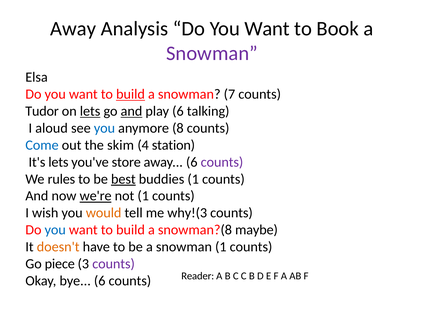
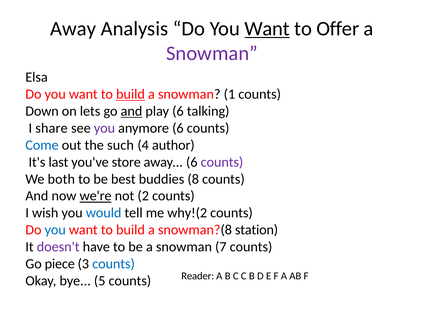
Want at (267, 29) underline: none -> present
Book: Book -> Offer
7: 7 -> 1
Tudor: Tudor -> Down
lets at (90, 111) underline: present -> none
aloud: aloud -> share
you at (104, 128) colour: blue -> purple
anymore 8: 8 -> 6
skim: skim -> such
station: station -> author
It's lets: lets -> last
rules: rules -> both
best underline: present -> none
buddies 1: 1 -> 8
not 1: 1 -> 2
would colour: orange -> blue
why!(3: why!(3 -> why!(2
maybe: maybe -> station
doesn't colour: orange -> purple
snowman 1: 1 -> 7
counts at (114, 264) colour: purple -> blue
bye 6: 6 -> 5
